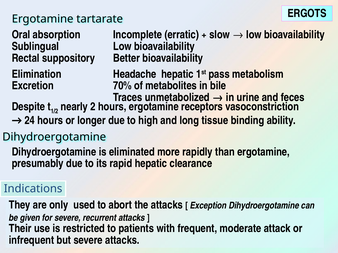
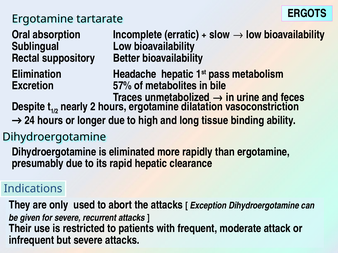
70%: 70% -> 57%
receptors: receptors -> dilatation
